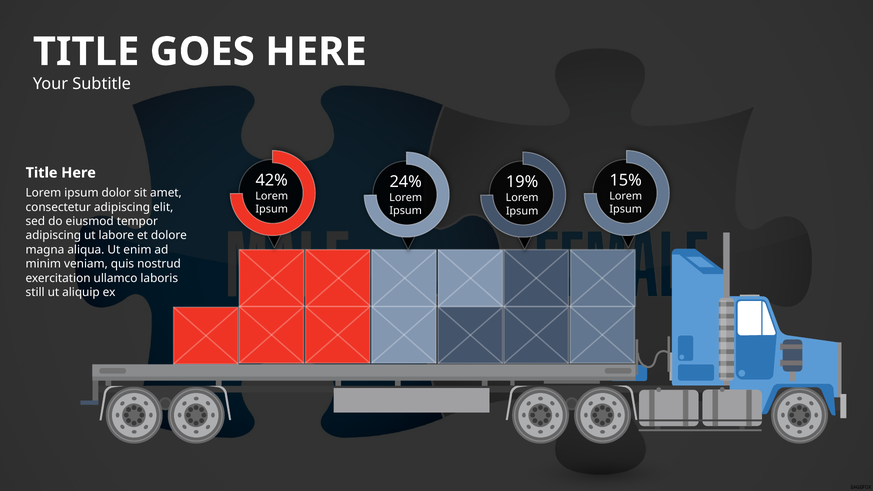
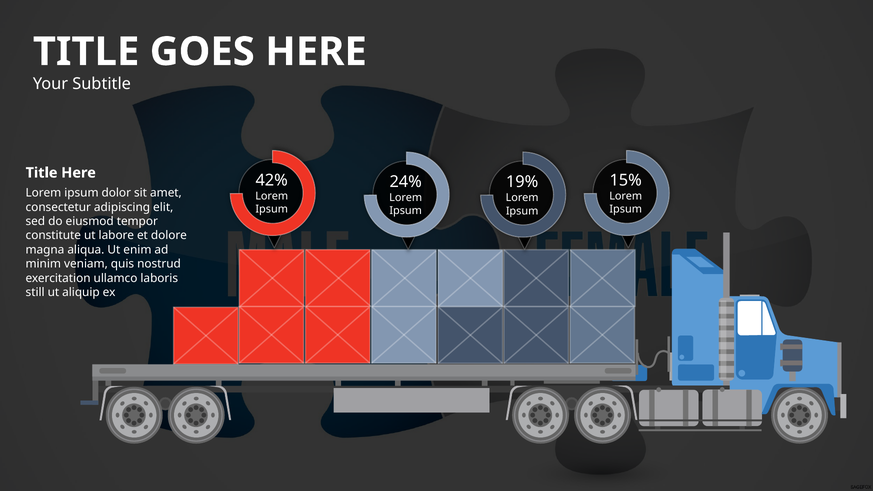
adipiscing at (53, 236): adipiscing -> constitute
